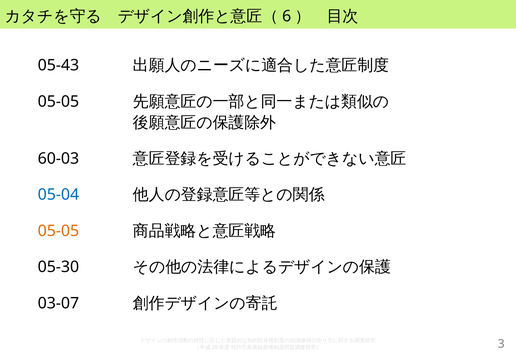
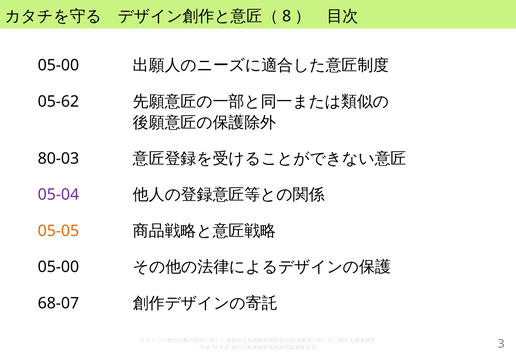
6: 6 -> 8
05-43 at (58, 65): 05-43 -> 05-00
05-05 at (58, 102): 05-05 -> 05-62
60-03: 60-03 -> 80-03
05-04 colour: blue -> purple
05-30 at (58, 267): 05-30 -> 05-00
03-07: 03-07 -> 68-07
